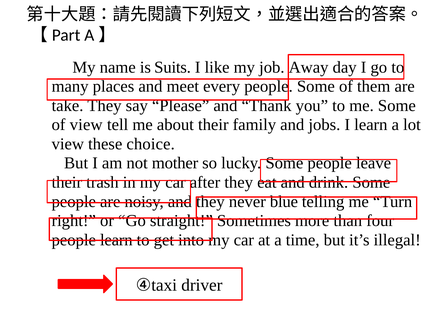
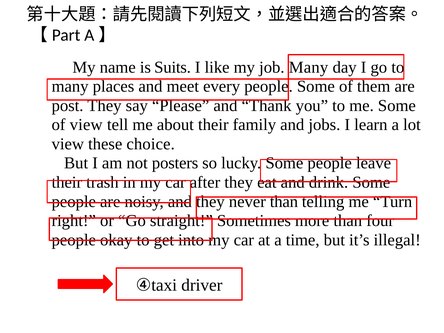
job Away: Away -> Many
take: take -> post
mother: mother -> posters
never blue: blue -> than
people learn: learn -> okay
